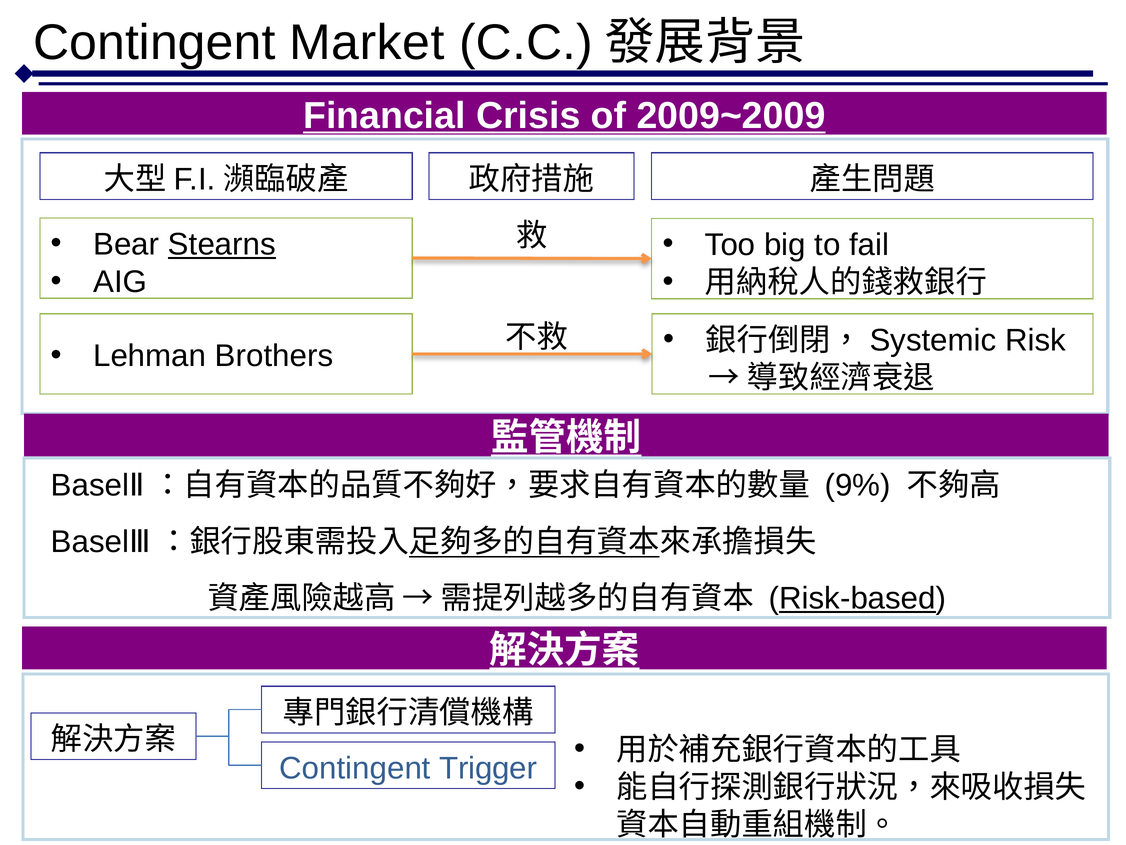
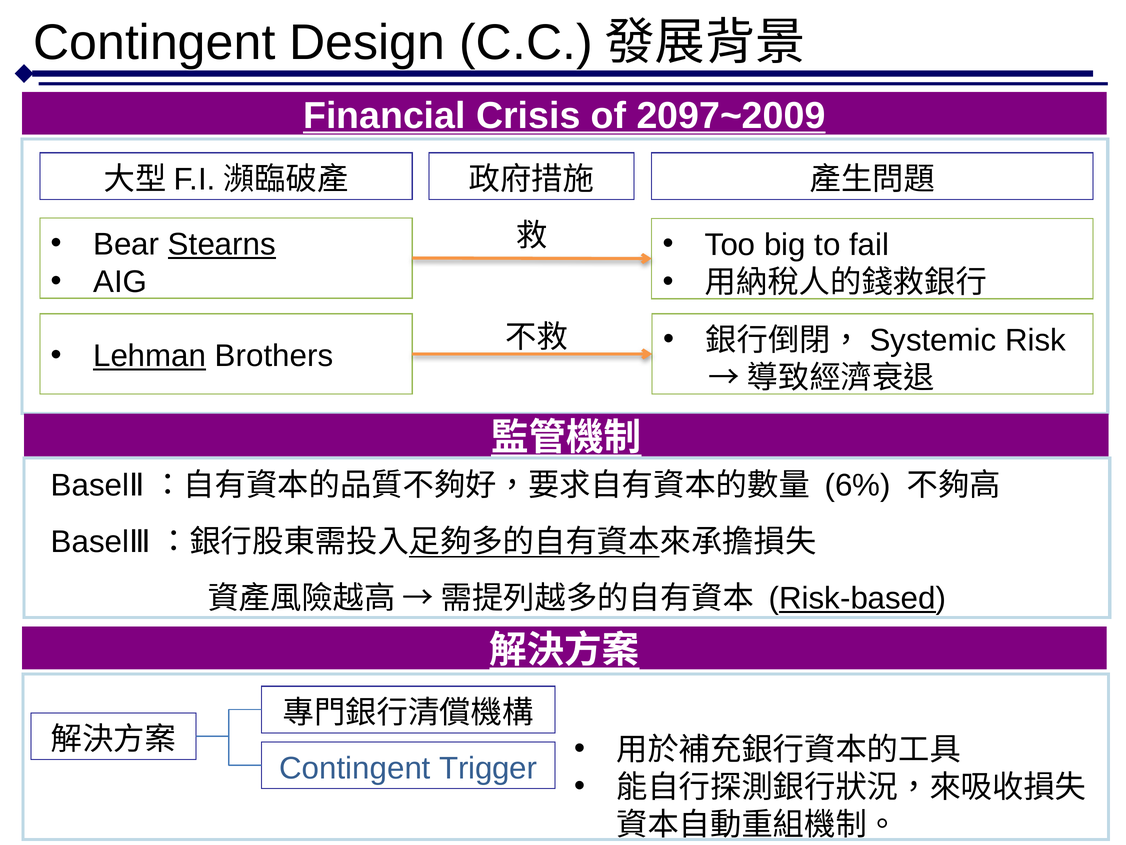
Market: Market -> Design
2009~2009: 2009~2009 -> 2097~2009
Lehman underline: none -> present
9%: 9% -> 6%
